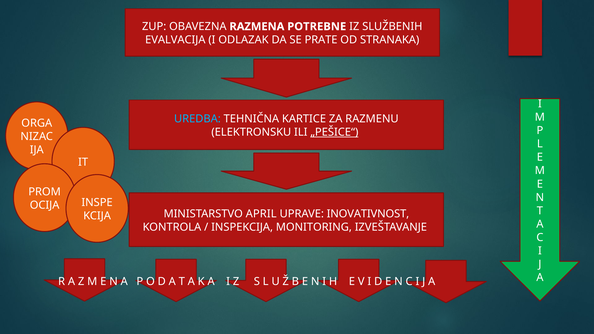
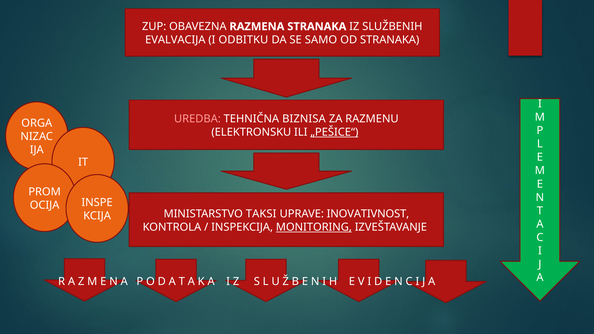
RAZMENA POTREBNE: POTREBNE -> STRANAKA
ODLAZAK: ODLAZAK -> ODBITKU
PRATE: PRATE -> SAMO
UREDBA colour: light blue -> pink
KARTICE: KARTICE -> BIZNISA
APRIL: APRIL -> TAKSI
MONITORING underline: none -> present
